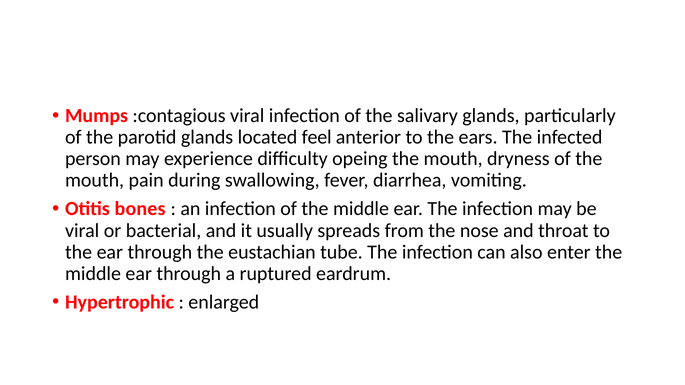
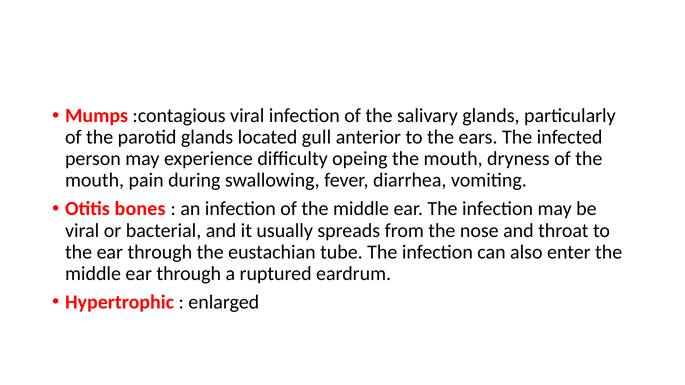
feel: feel -> gull
